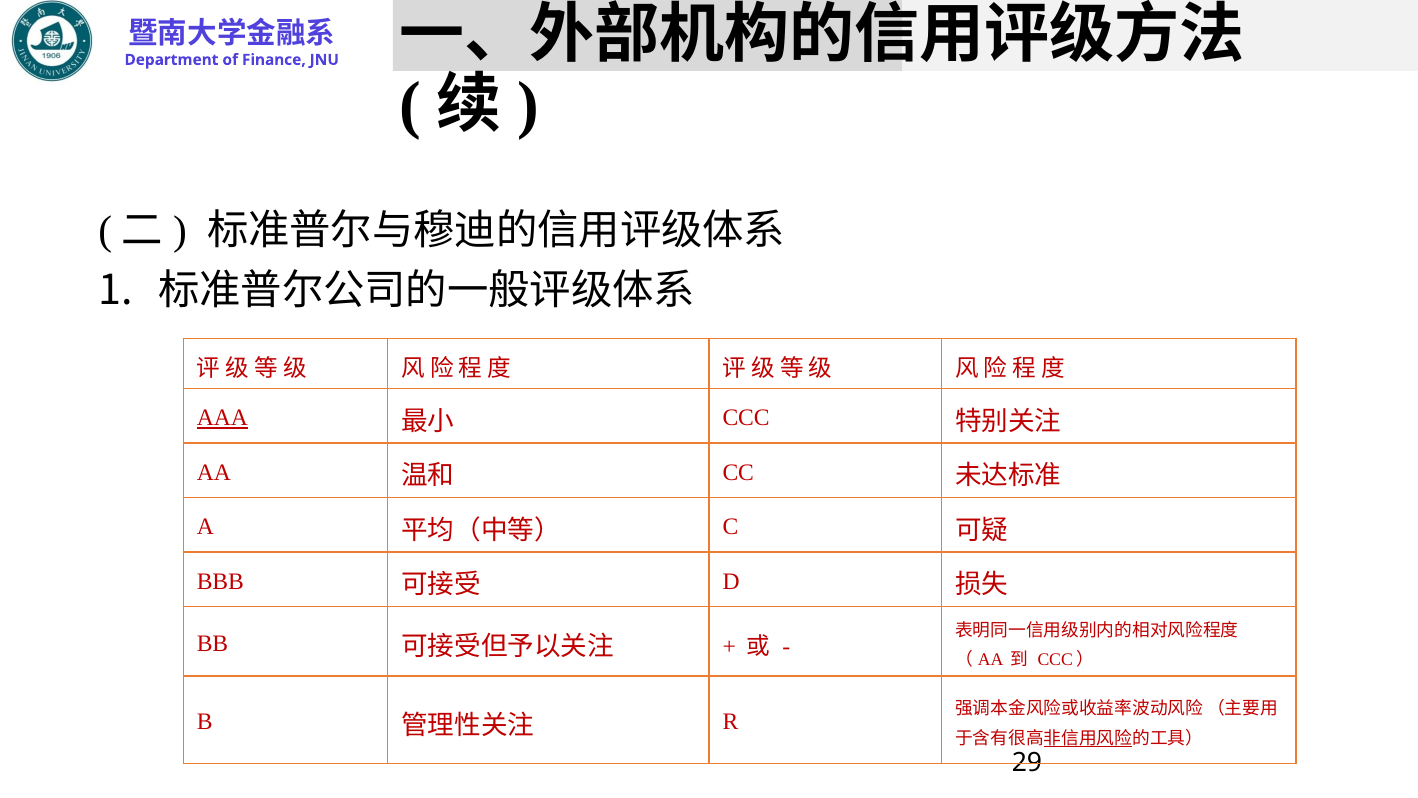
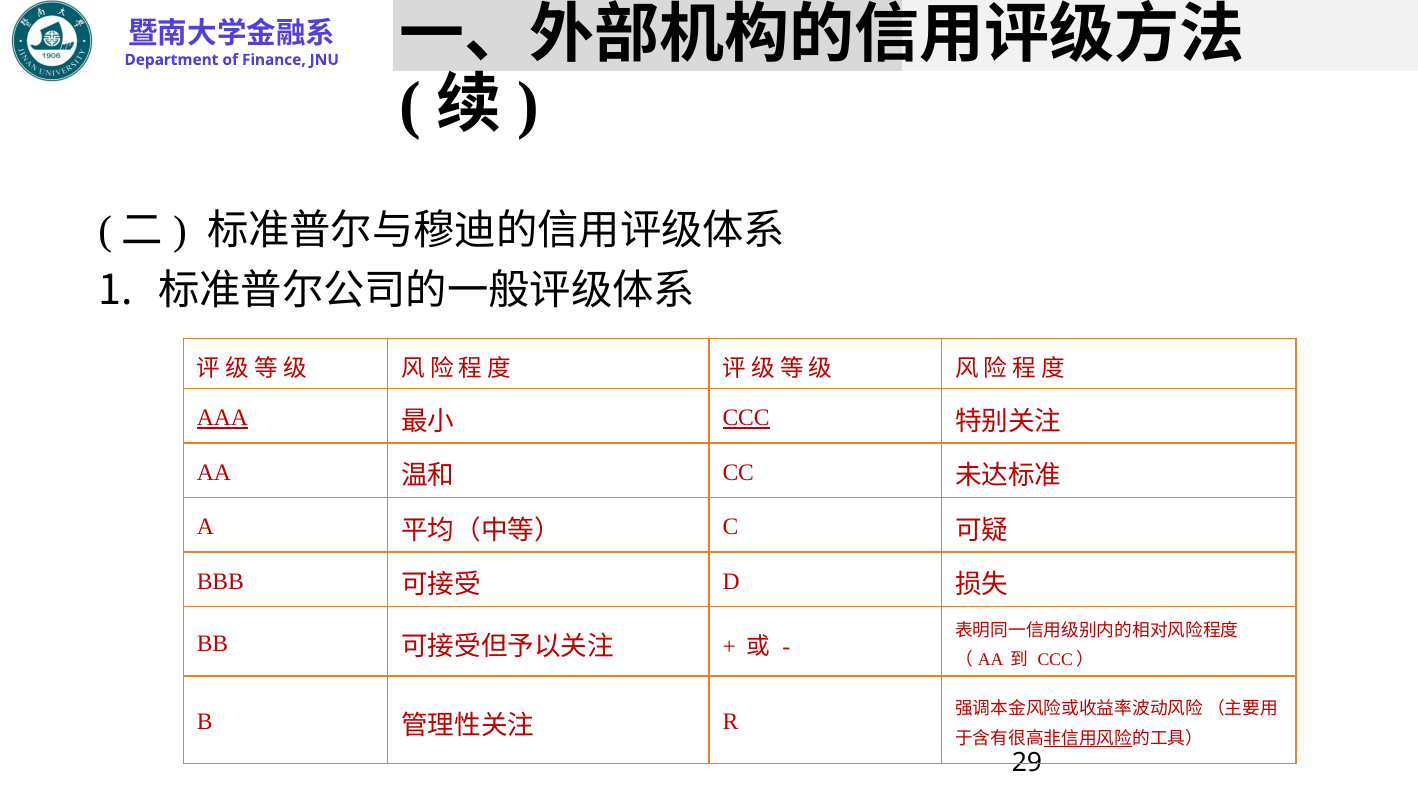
CCC underline: none -> present
